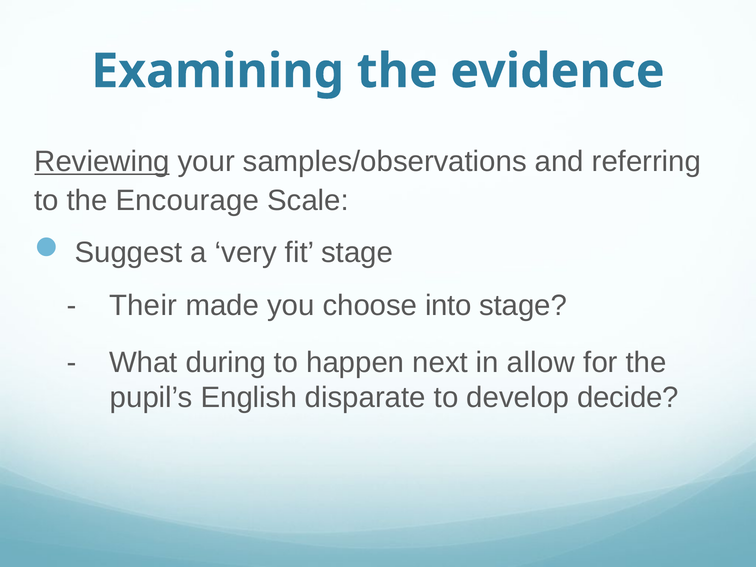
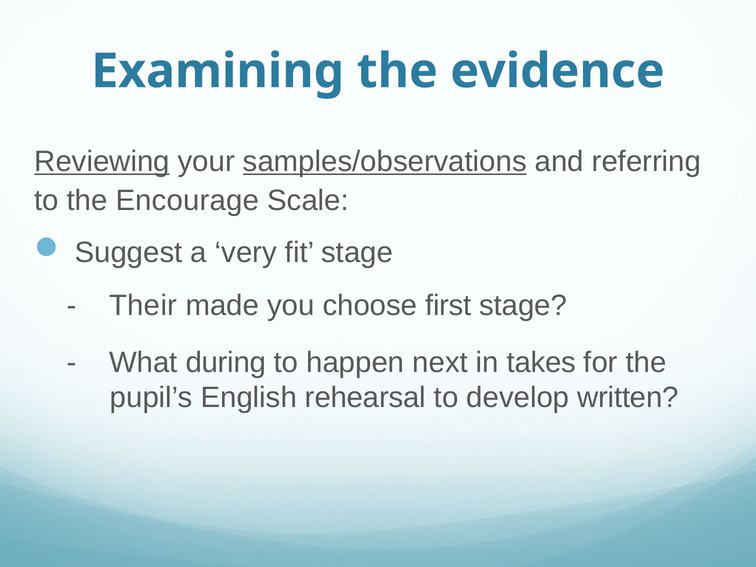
samples/observations underline: none -> present
into: into -> first
allow: allow -> takes
disparate: disparate -> rehearsal
decide: decide -> written
